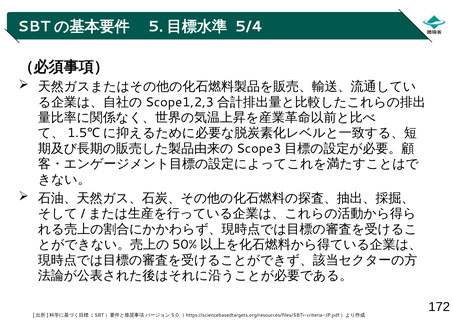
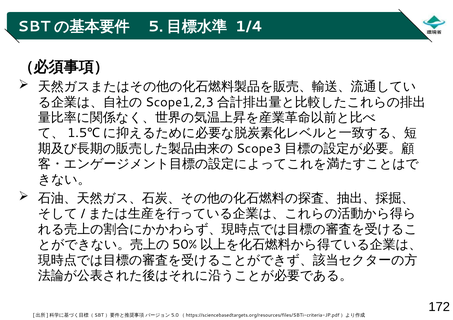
5/4: 5/4 -> 1/4
